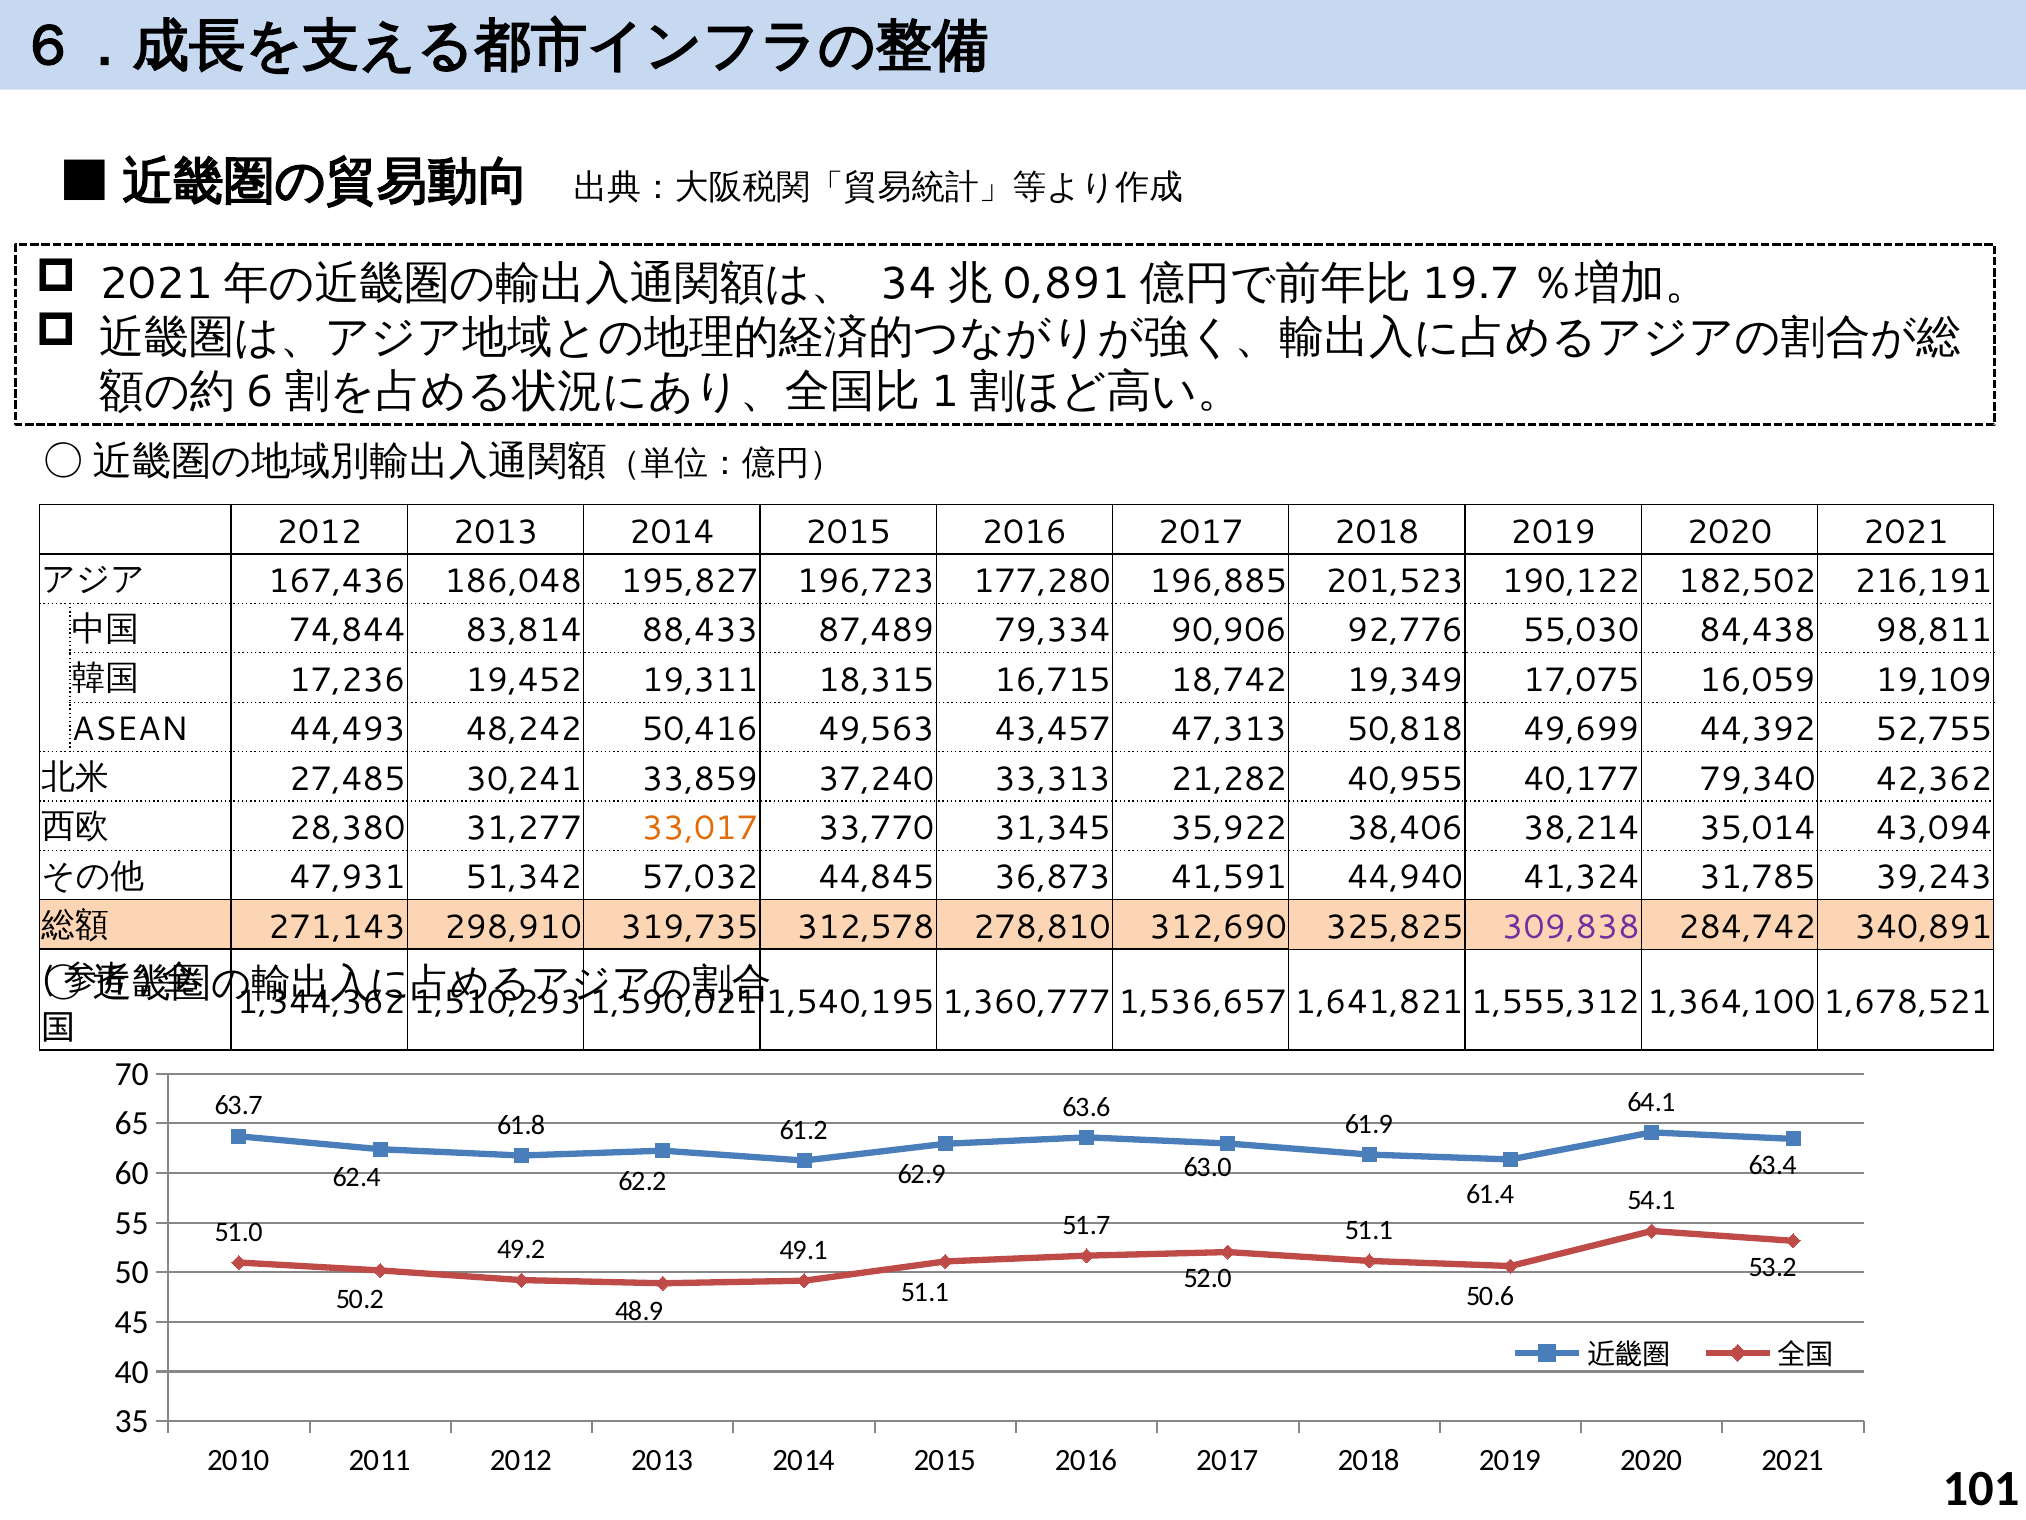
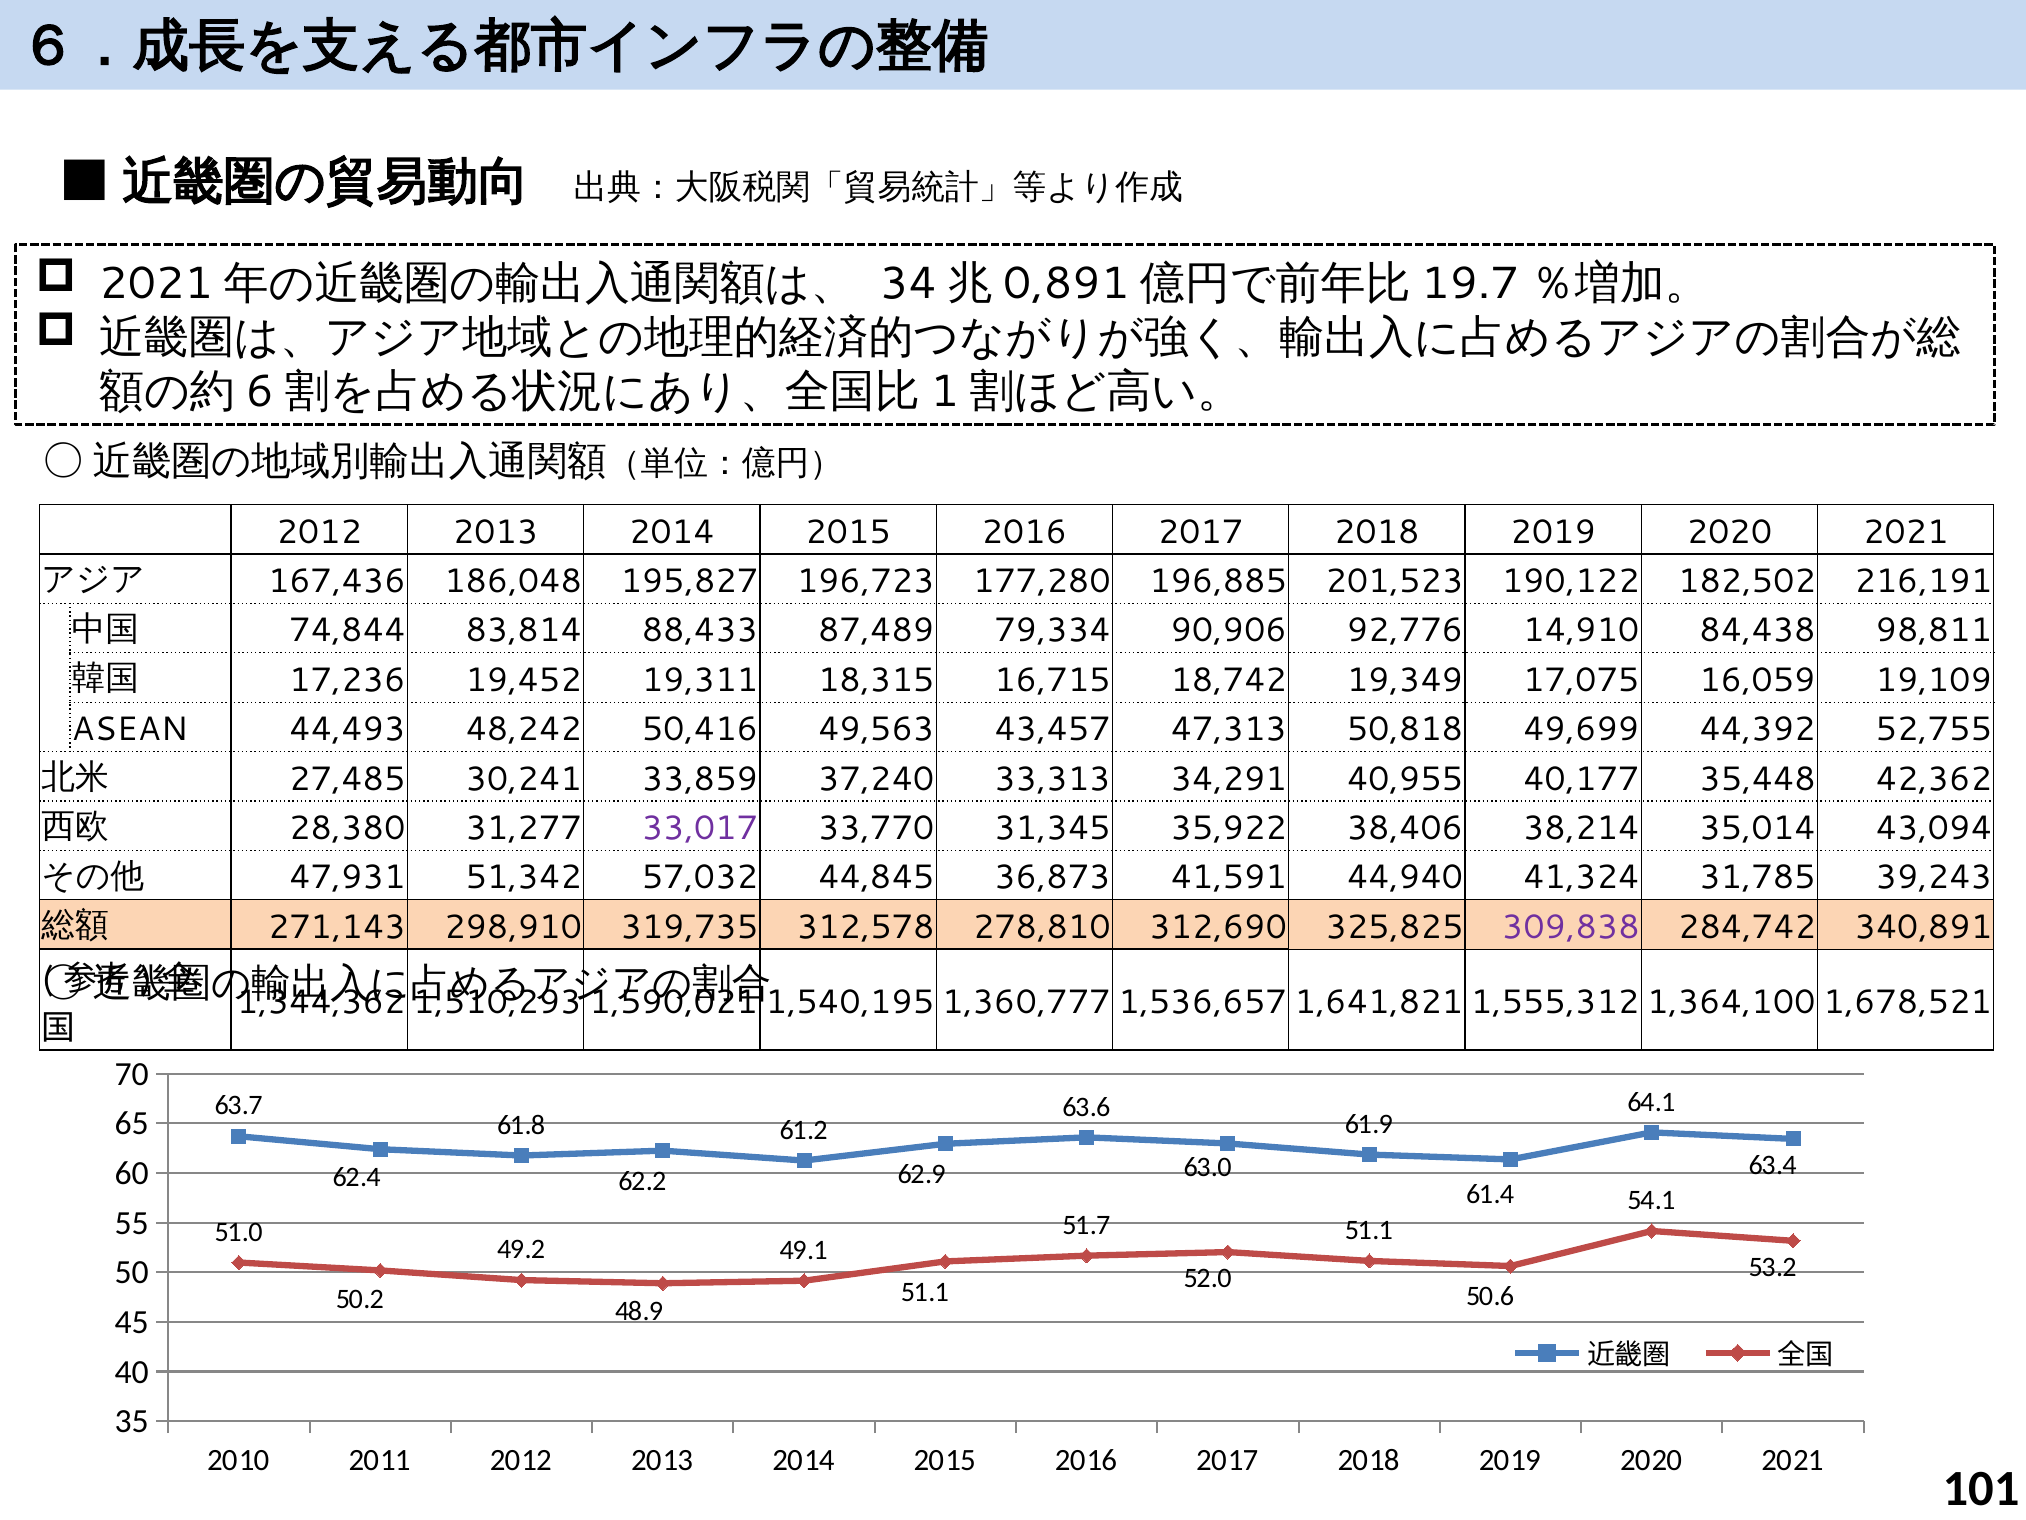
55,030: 55,030 -> 14,910
21,282: 21,282 -> 34,291
79,340: 79,340 -> 35,448
33,017 colour: orange -> purple
